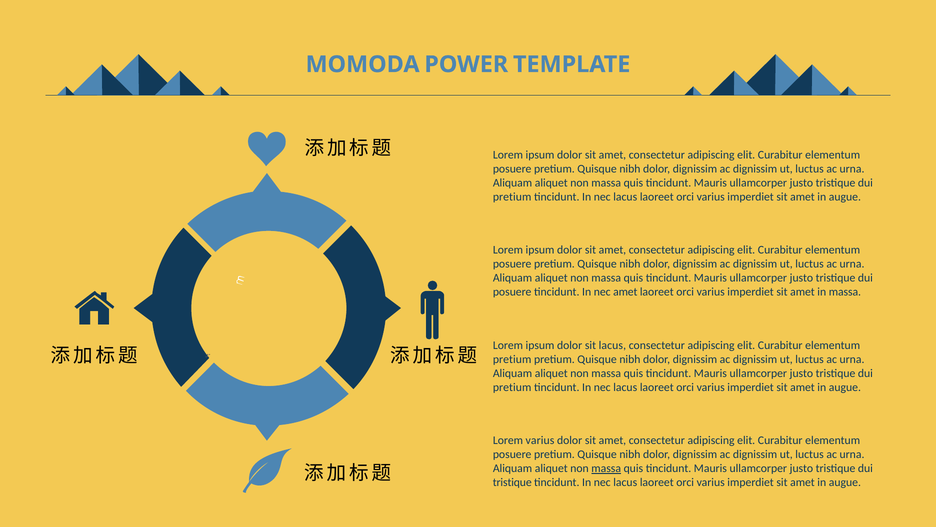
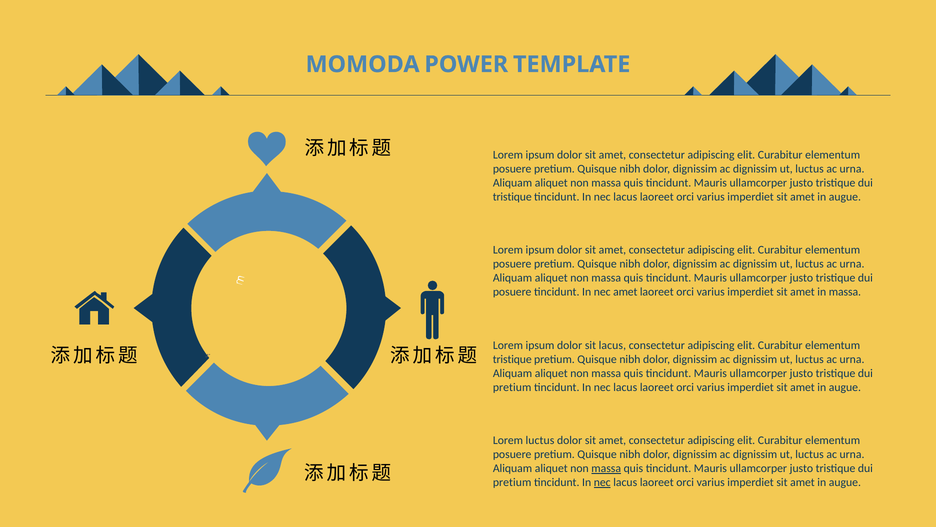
pretium at (512, 197): pretium -> tristique
pretium at (512, 359): pretium -> tristique
Lorem varius: varius -> luctus
tristique at (512, 482): tristique -> pretium
nec at (602, 482) underline: none -> present
